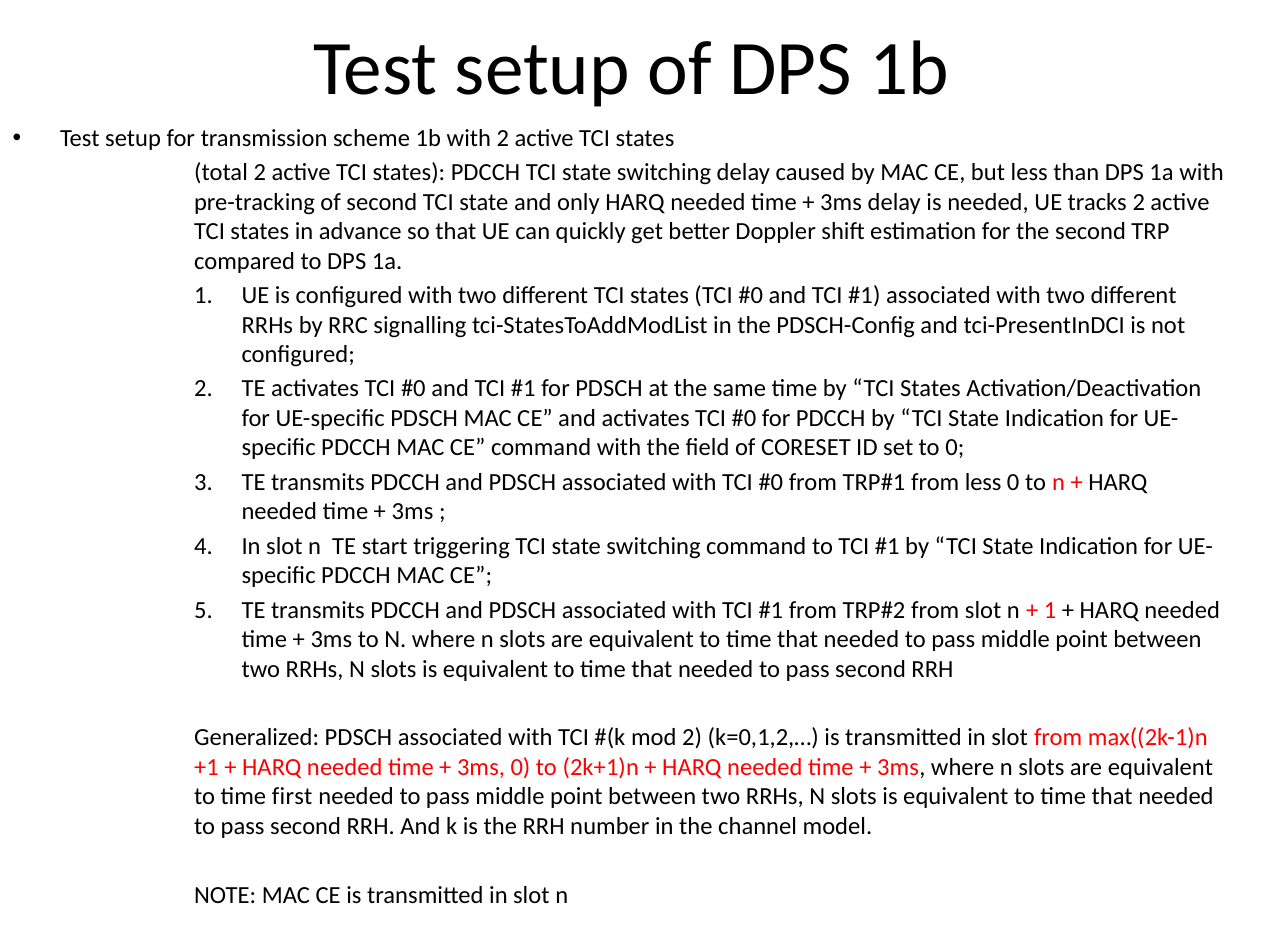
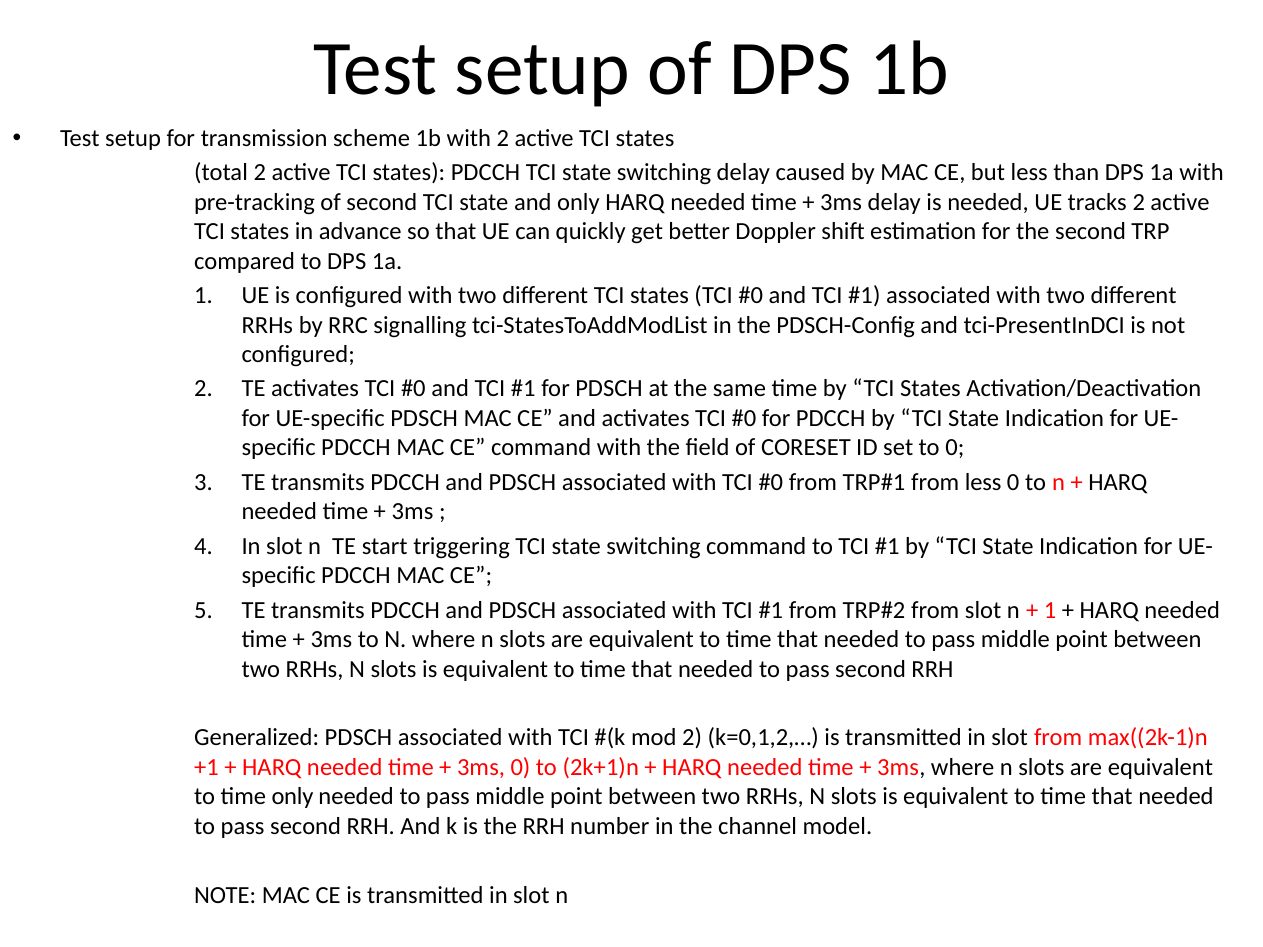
time first: first -> only
